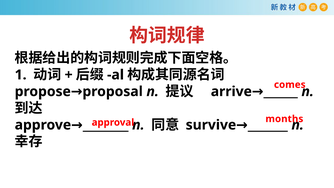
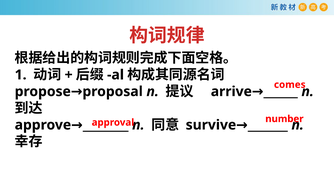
months: months -> number
